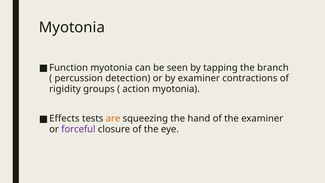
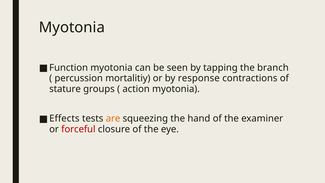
detection: detection -> mortalitiy
by examiner: examiner -> response
rigidity: rigidity -> stature
forceful colour: purple -> red
